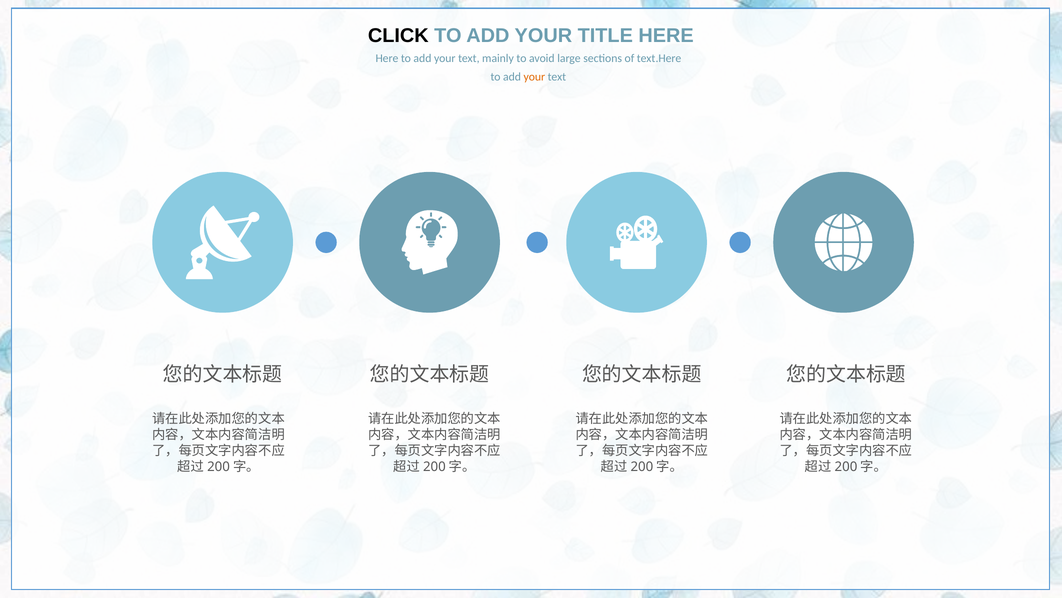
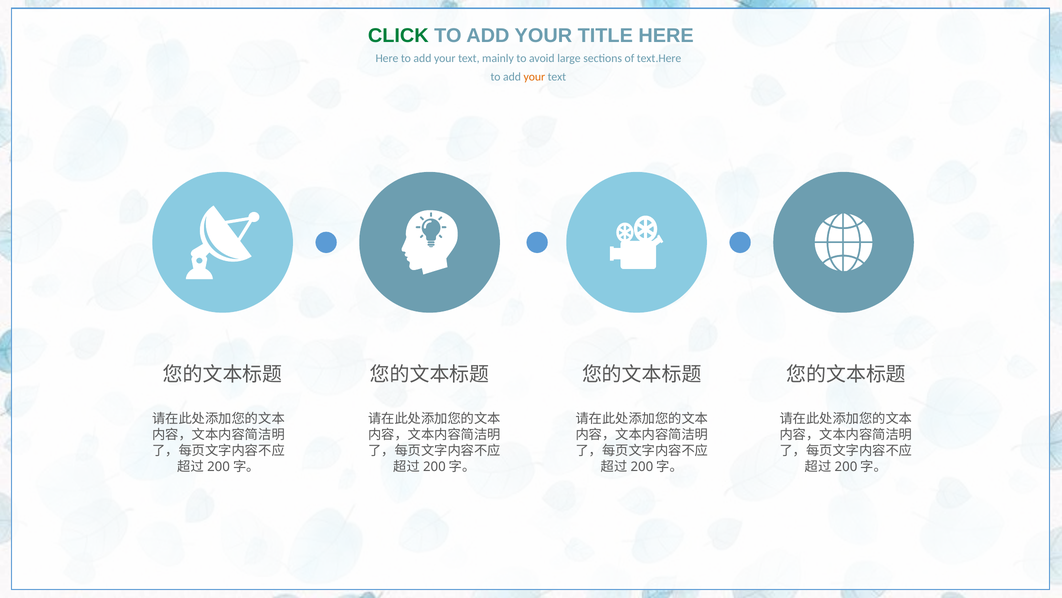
CLICK colour: black -> green
